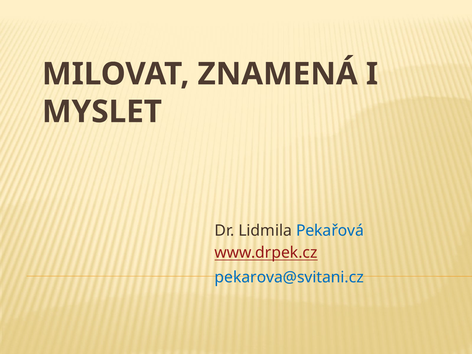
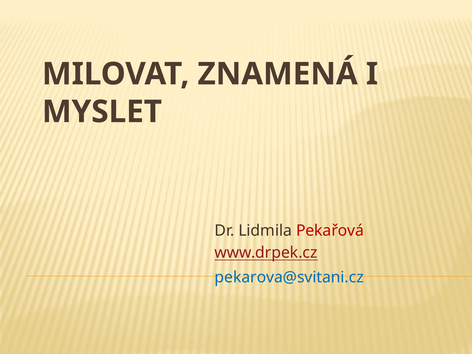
Pekařová colour: blue -> red
